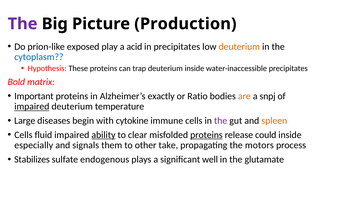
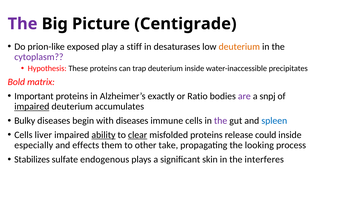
Production: Production -> Centigrade
acid: acid -> stiff
in precipitates: precipitates -> desaturases
cytoplasm colour: blue -> purple
are colour: orange -> purple
temperature: temperature -> accumulates
Large: Large -> Bulky
with cytokine: cytokine -> diseases
spleen colour: orange -> blue
fluid: fluid -> liver
clear underline: none -> present
proteins at (206, 135) underline: present -> none
signals: signals -> effects
motors: motors -> looking
well: well -> skin
glutamate: glutamate -> interferes
